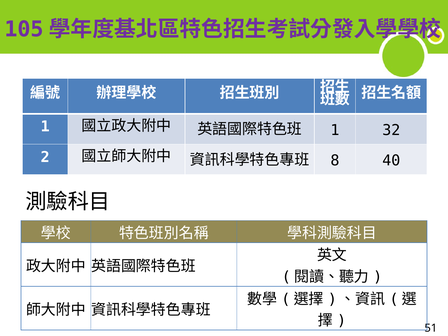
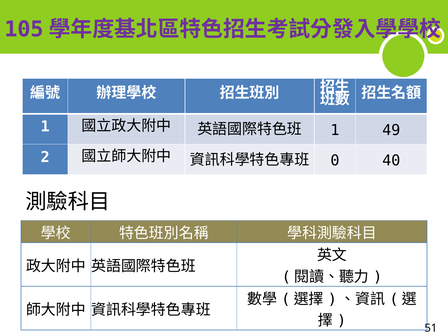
32: 32 -> 49
8: 8 -> 0
